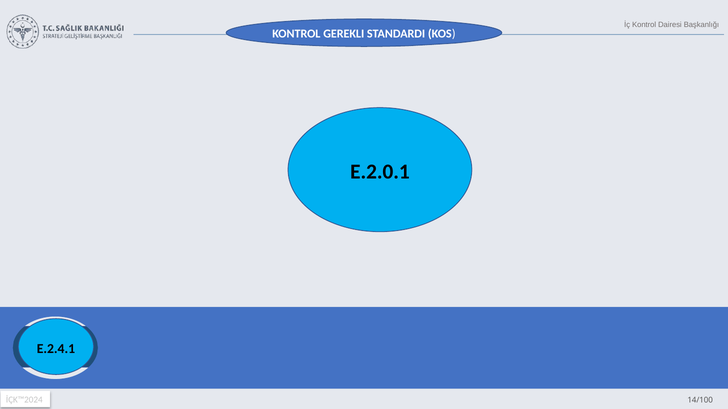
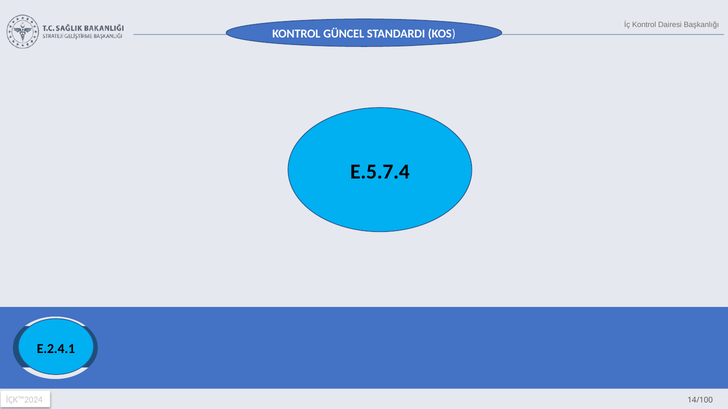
GEREKLI: GEREKLI -> GÜNCEL
E.2.0.1: E.2.0.1 -> E.5.7.4
